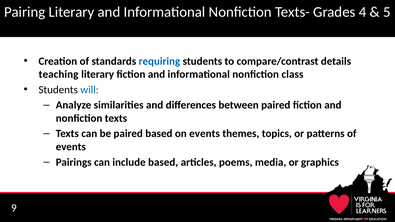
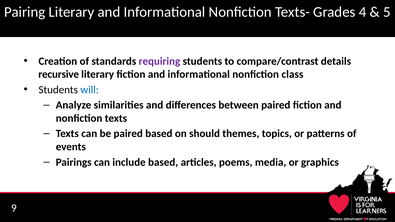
requiring colour: blue -> purple
teaching: teaching -> recursive
on events: events -> should
